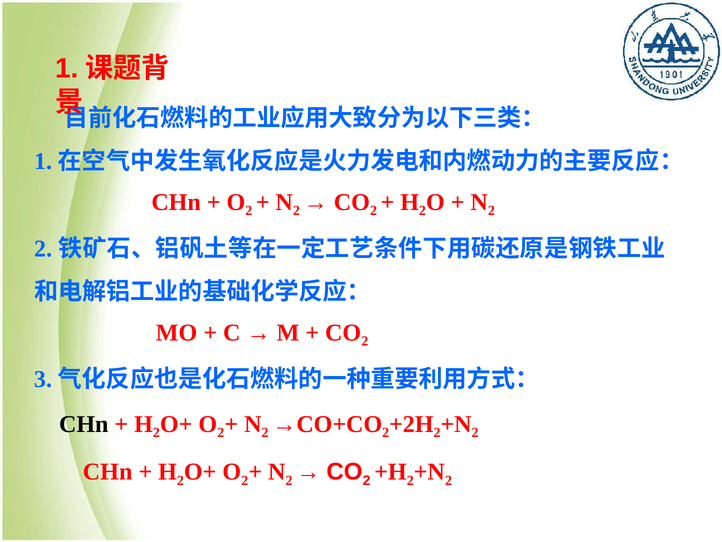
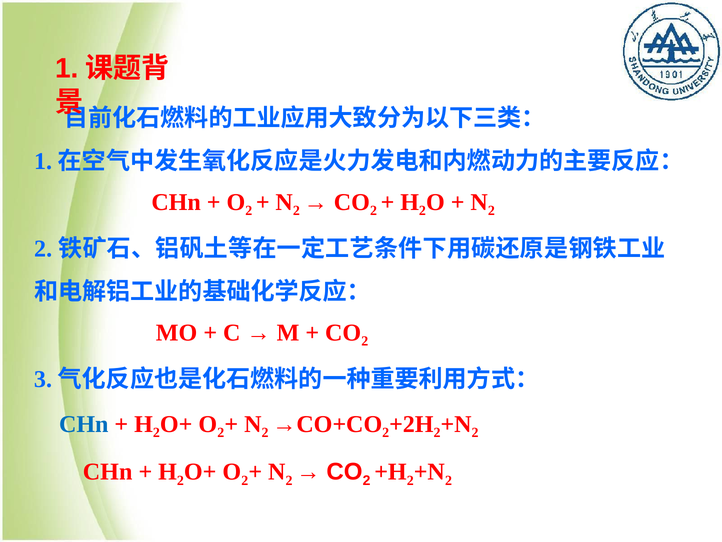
CHn at (84, 424) colour: black -> blue
